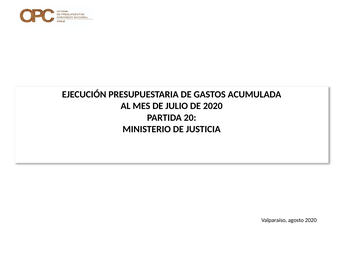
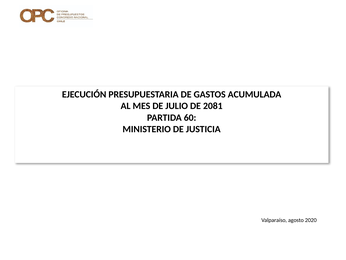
DE 2020: 2020 -> 2081
20: 20 -> 60
